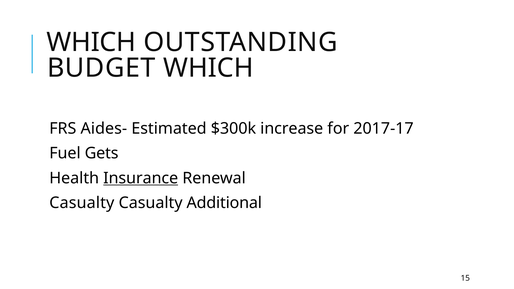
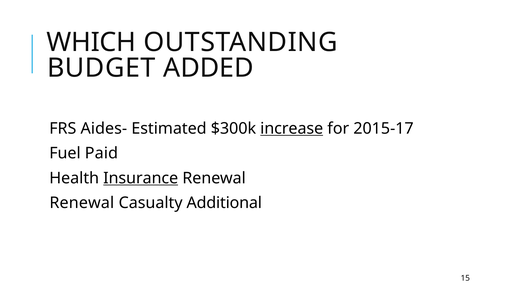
BUDGET WHICH: WHICH -> ADDED
increase underline: none -> present
2017-17: 2017-17 -> 2015-17
Gets: Gets -> Paid
Casualty at (82, 203): Casualty -> Renewal
